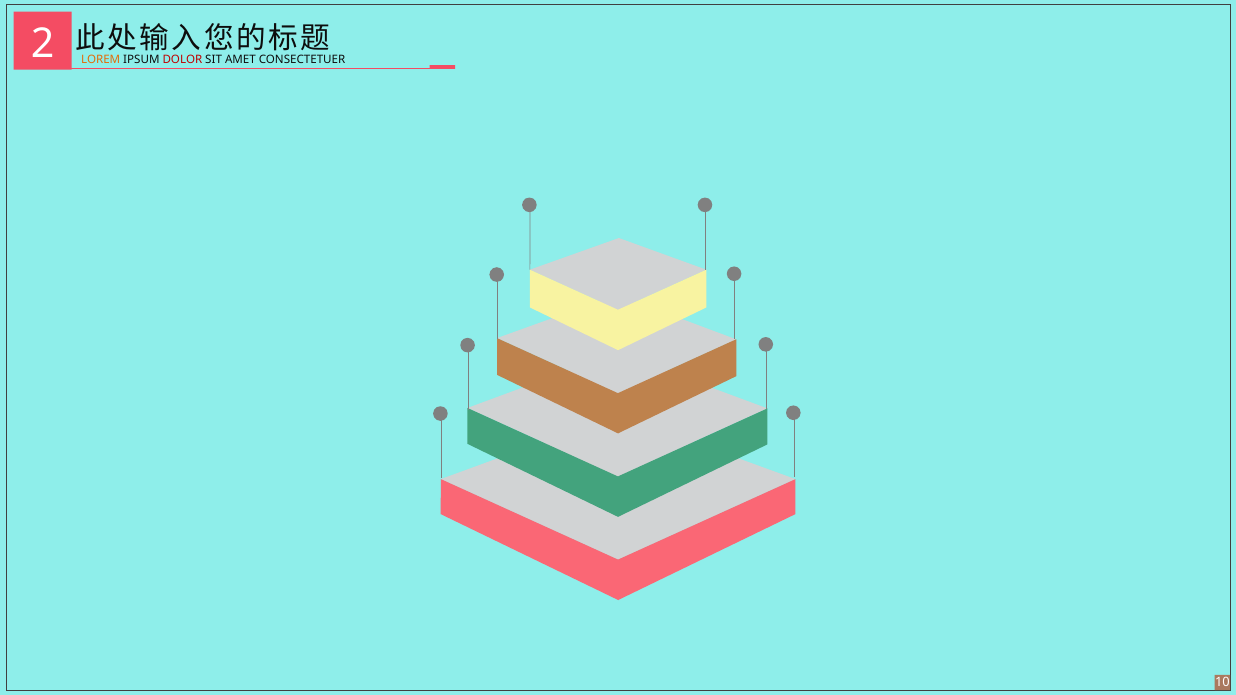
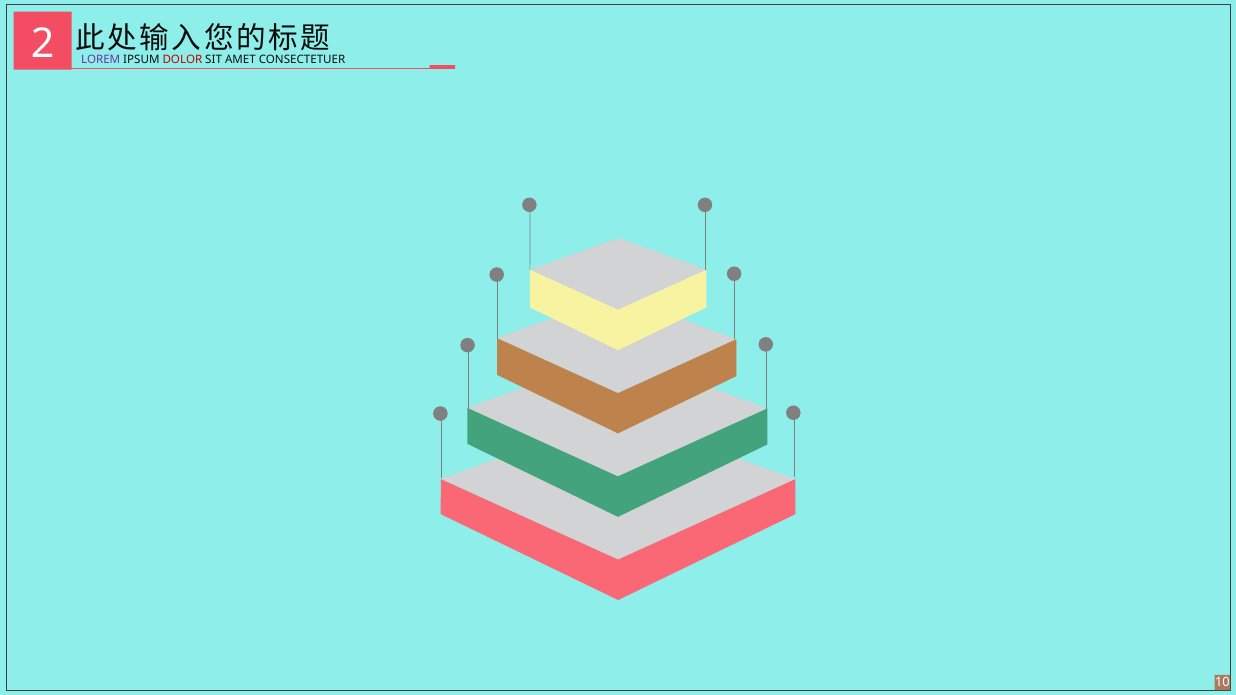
LOREM colour: orange -> purple
